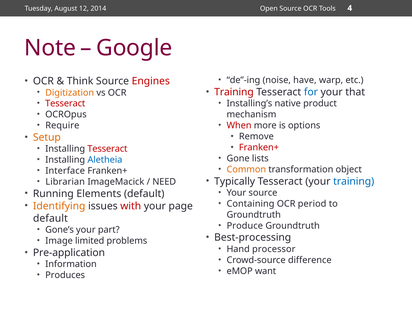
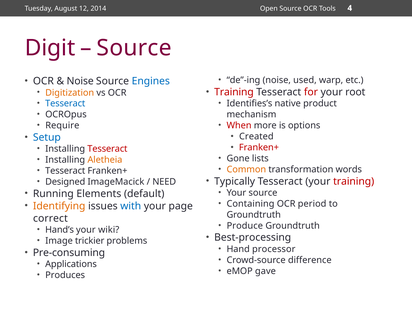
Note: Note -> Digit
Google at (134, 48): Google -> Source
have: have -> used
Think at (80, 81): Think -> Noise
Engines colour: red -> blue
for colour: blue -> red
that: that -> root
Tesseract at (65, 104) colour: red -> blue
Installing’s: Installing’s -> Identifies’s
Remove: Remove -> Created
Setup colour: orange -> blue
Aletheia colour: blue -> orange
object: object -> words
Interface at (65, 171): Interface -> Tesseract
training at (354, 181) colour: blue -> red
Librarian: Librarian -> Designed
with colour: red -> blue
default at (50, 218): default -> correct
Gone’s: Gone’s -> Hand’s
part: part -> wiki
limited: limited -> trickier
Pre-application: Pre-application -> Pre-consuming
Information: Information -> Applications
want: want -> gave
